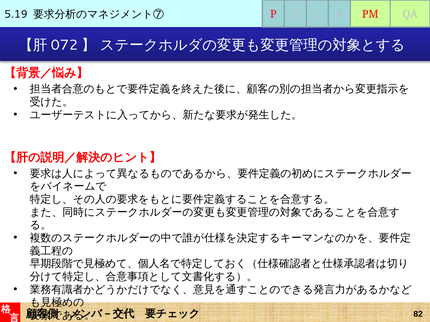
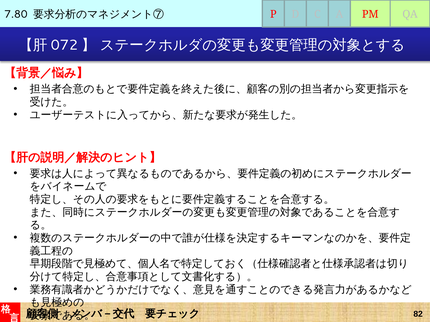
5.19: 5.19 -> 7.80
